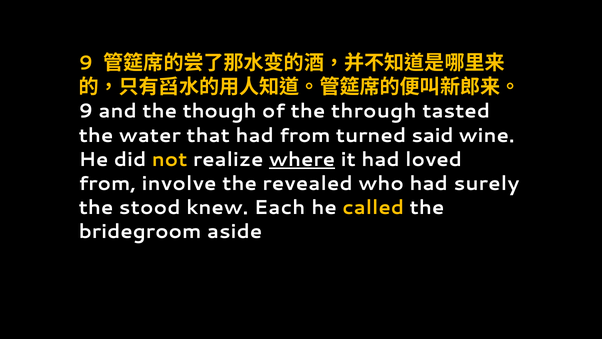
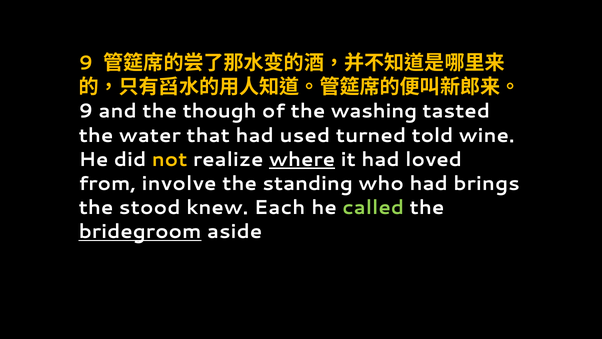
through: through -> washing
had from: from -> used
said: said -> told
revealed: revealed -> standing
surely: surely -> brings
called colour: yellow -> light green
bridegroom underline: none -> present
